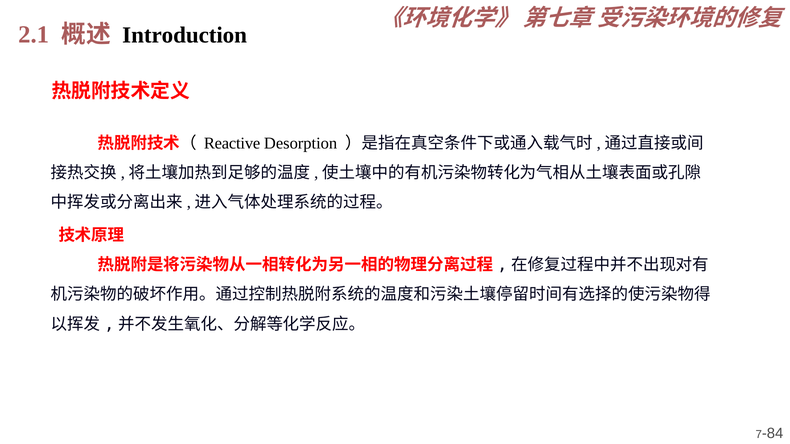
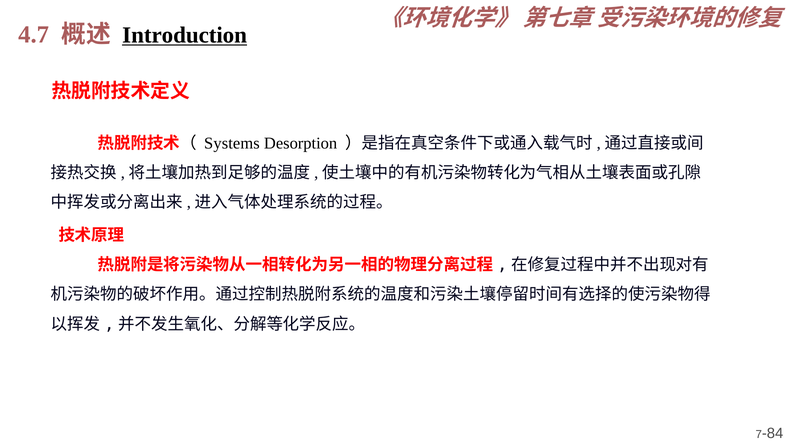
2.1: 2.1 -> 4.7
Introduction underline: none -> present
Reactive: Reactive -> Systems
